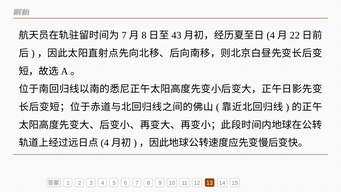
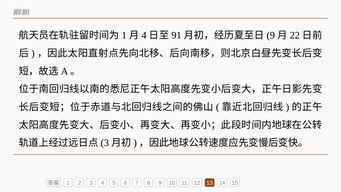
7 at (124, 35): 7 -> 1
8 at (144, 35): 8 -> 4
43: 43 -> 91
4 at (271, 35): 4 -> 9
4 at (105, 143): 4 -> 3
